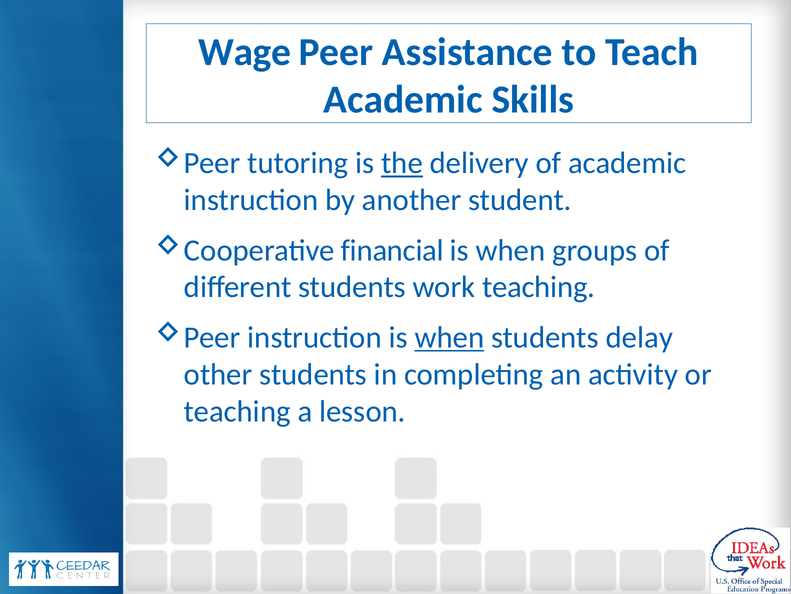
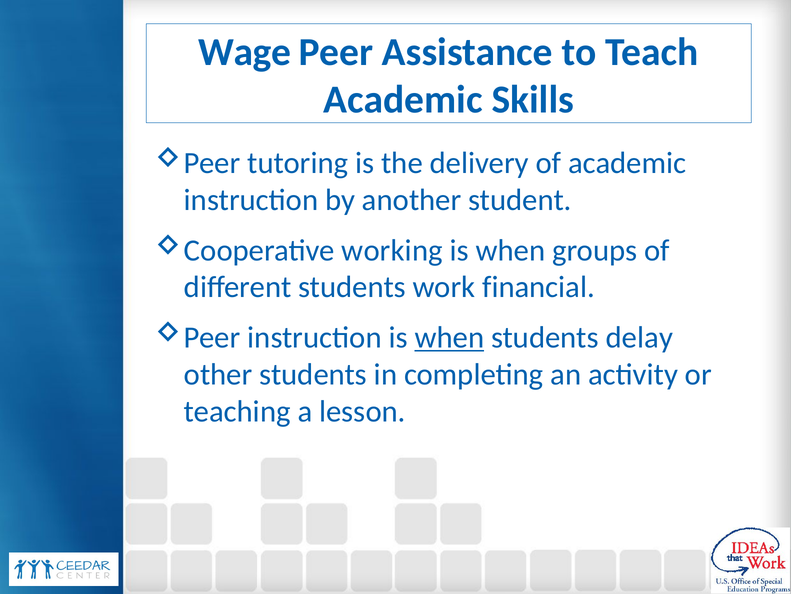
the underline: present -> none
financial: financial -> working
work teaching: teaching -> financial
